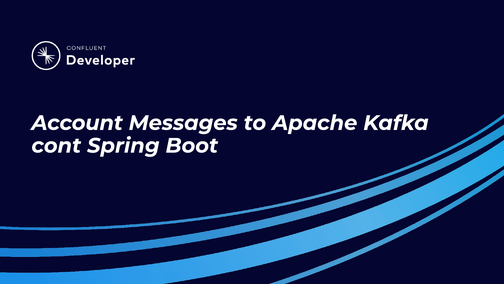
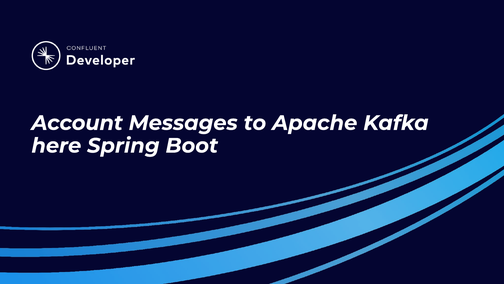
cont: cont -> here
